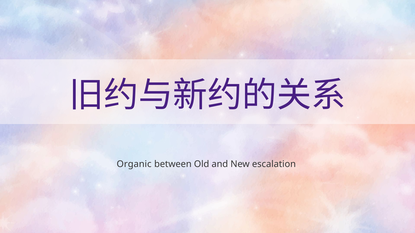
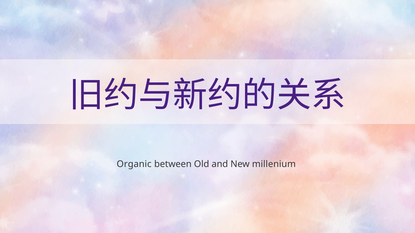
escalation: escalation -> millenium
